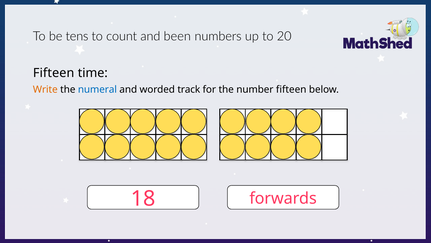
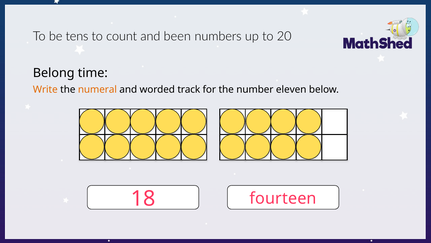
Fifteen at (54, 73): Fifteen -> Belong
numeral colour: blue -> orange
number fifteen: fifteen -> eleven
forwards: forwards -> fourteen
